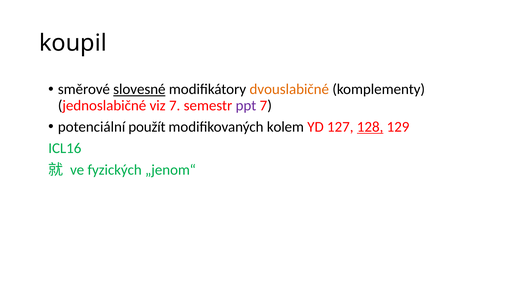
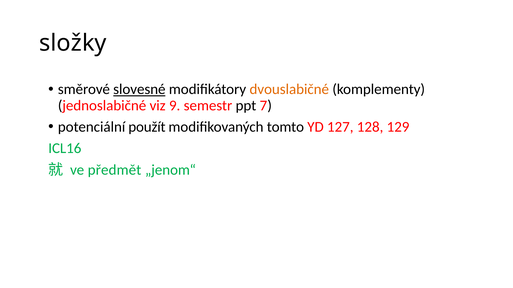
koupil: koupil -> složky
viz 7: 7 -> 9
ppt colour: purple -> black
kolem: kolem -> tomto
128 underline: present -> none
fyzických: fyzických -> předmět
